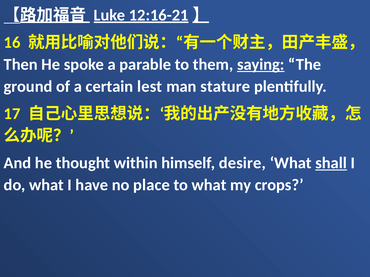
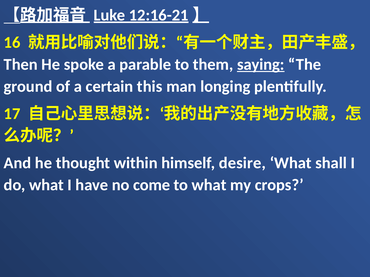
lest: lest -> this
stature: stature -> longing
shall underline: present -> none
place: place -> come
